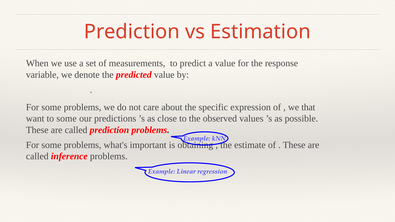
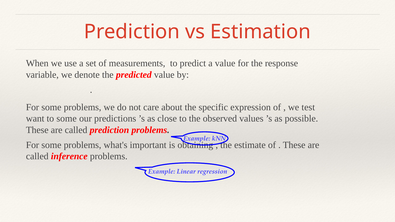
that: that -> test
